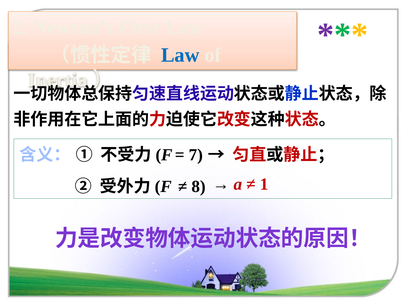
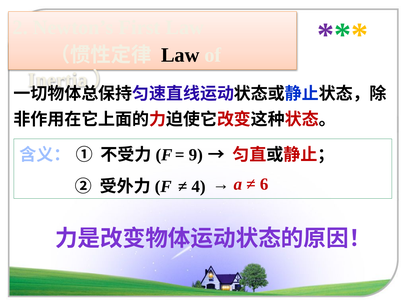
Law at (180, 55) colour: blue -> black
7: 7 -> 9
1: 1 -> 6
8: 8 -> 4
